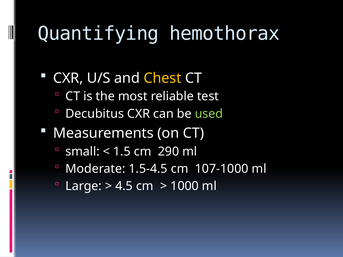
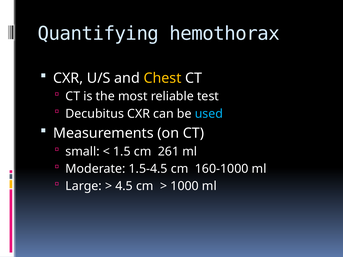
used colour: light green -> light blue
290: 290 -> 261
107-1000: 107-1000 -> 160-1000
